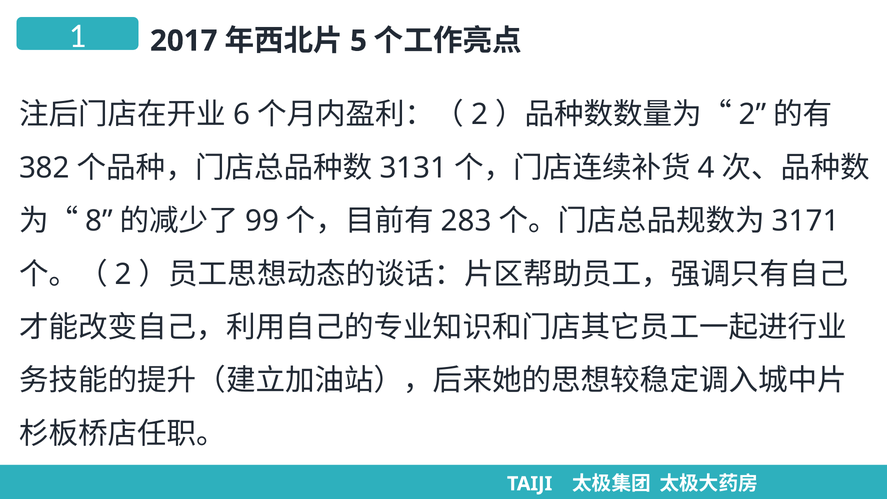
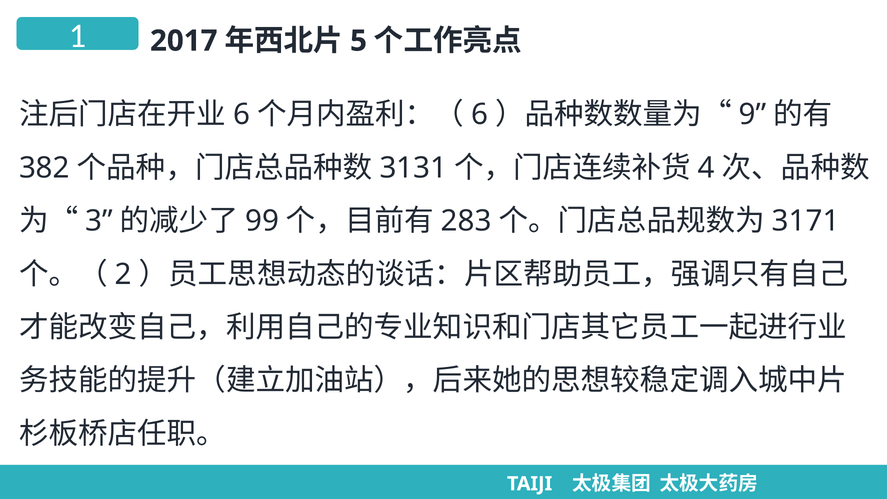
2 at (480, 115): 2 -> 6
2 at (752, 115): 2 -> 9
8: 8 -> 3
